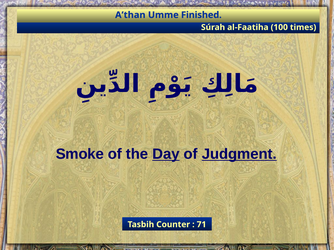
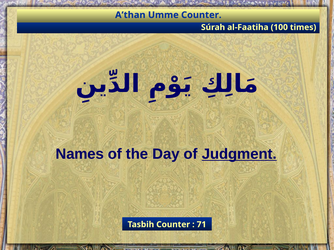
Umme Finished: Finished -> Counter
Smoke: Smoke -> Names
Day underline: present -> none
